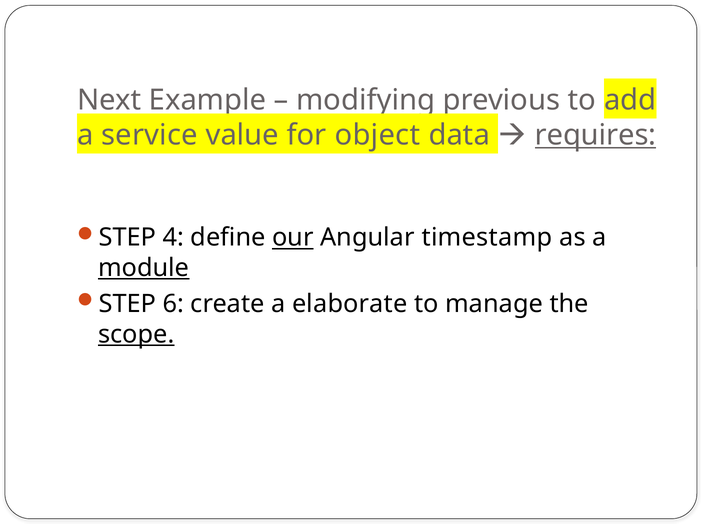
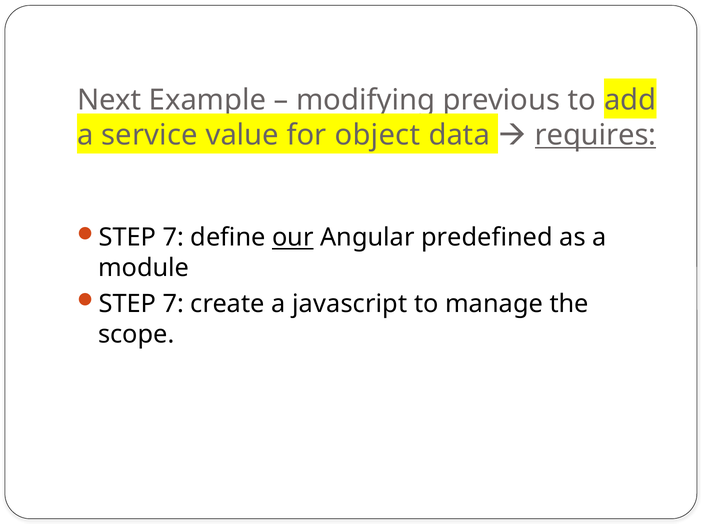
4 at (173, 238): 4 -> 7
timestamp: timestamp -> predefined
module underline: present -> none
6 at (173, 304): 6 -> 7
elaborate: elaborate -> javascript
scope underline: present -> none
